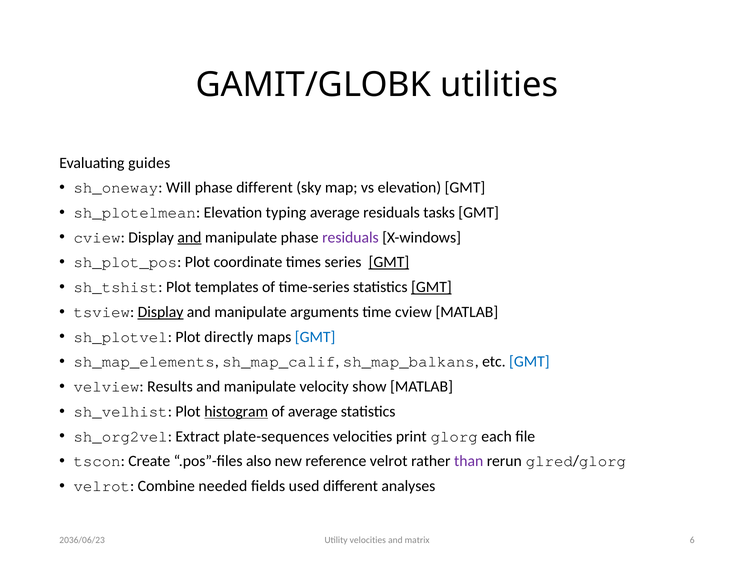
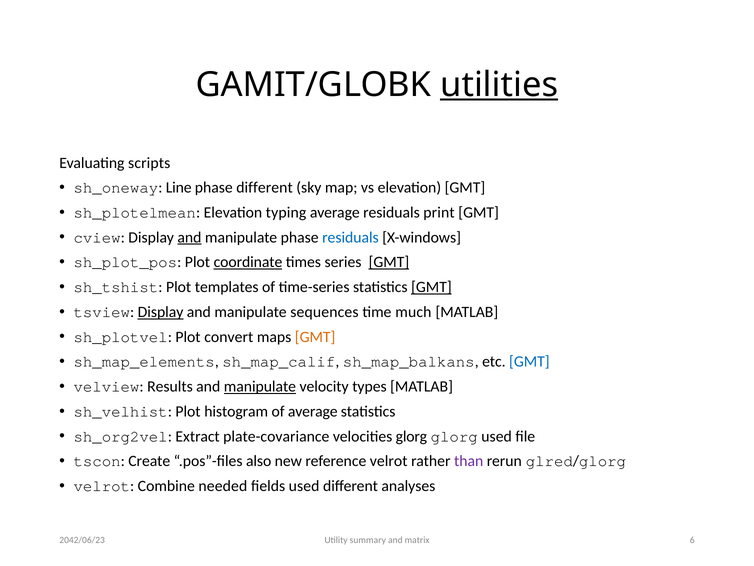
utilities underline: none -> present
guides: guides -> scripts
Will: Will -> Line
tasks: tasks -> print
residuals at (350, 237) colour: purple -> blue
coordinate underline: none -> present
arguments: arguments -> sequences
time cview: cview -> much
directly: directly -> convert
GMT at (315, 337) colour: blue -> orange
manipulate at (260, 386) underline: none -> present
show: show -> types
histogram underline: present -> none
plate-sequences: plate-sequences -> plate-covariance
velocities print: print -> glorg
glorg each: each -> used
Utility velocities: velocities -> summary
2036/06/23: 2036/06/23 -> 2042/06/23
